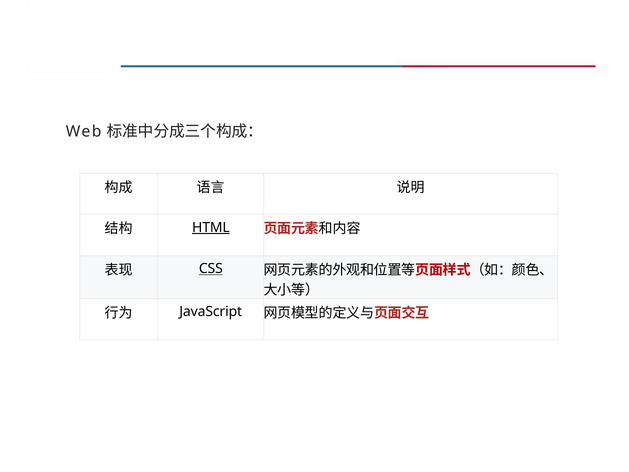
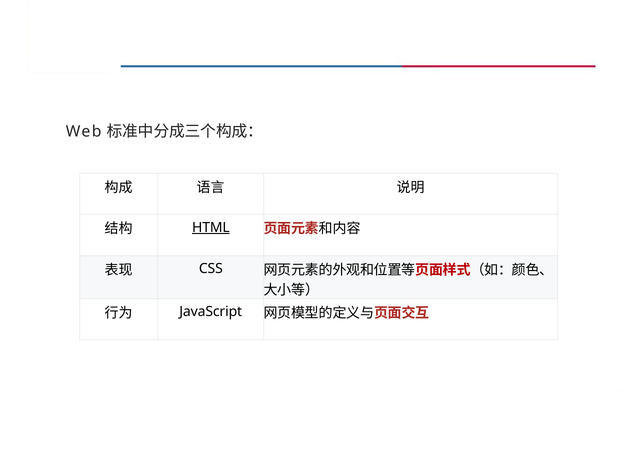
CSS underline: present -> none
